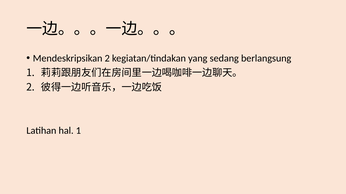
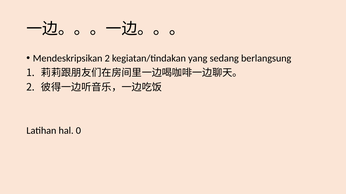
hal 1: 1 -> 0
